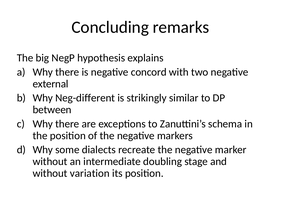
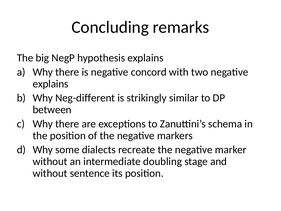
external at (51, 84): external -> explains
variation: variation -> sentence
